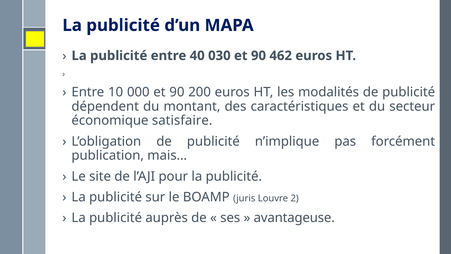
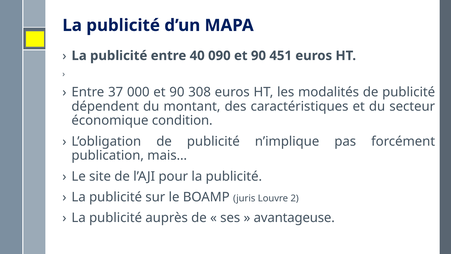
030: 030 -> 090
462: 462 -> 451
10: 10 -> 37
200: 200 -> 308
satisfaire: satisfaire -> condition
